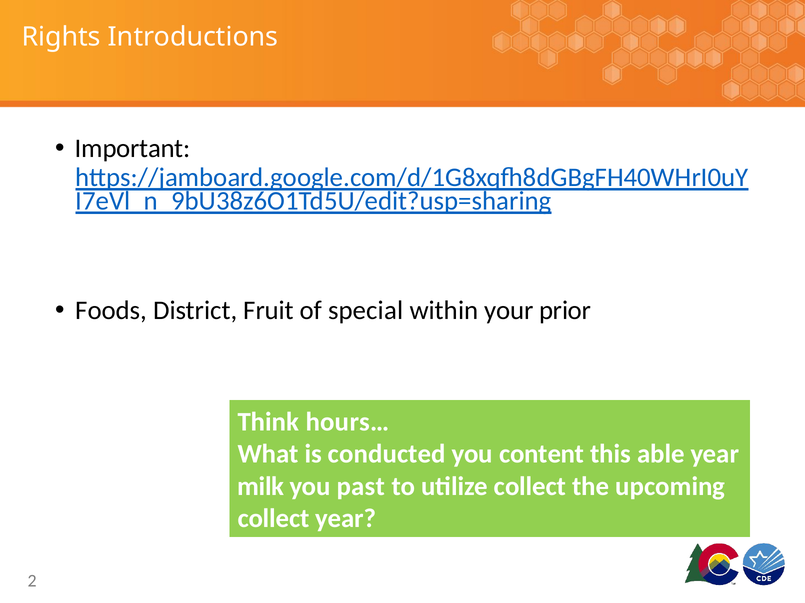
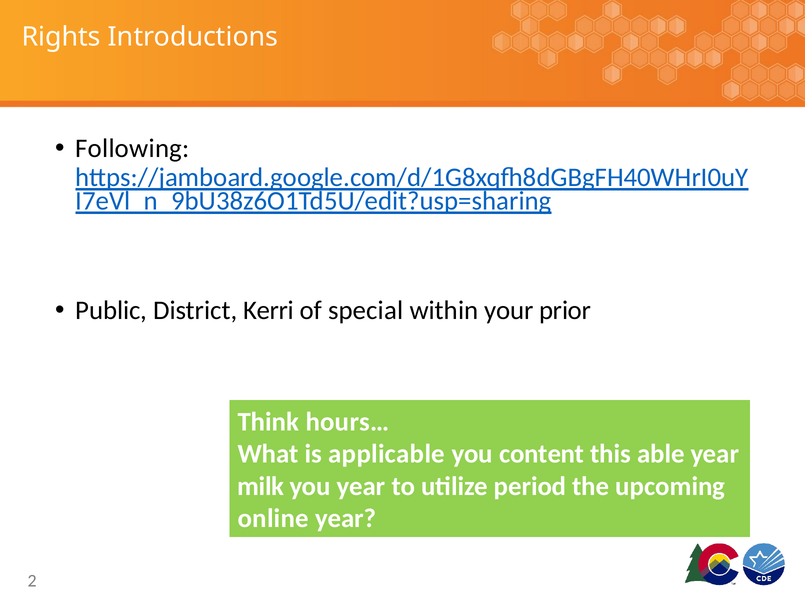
Important: Important -> Following
Foods: Foods -> Public
Fruit: Fruit -> Kerri
conducted: conducted -> applicable
you past: past -> year
utilize collect: collect -> period
collect at (273, 519): collect -> online
